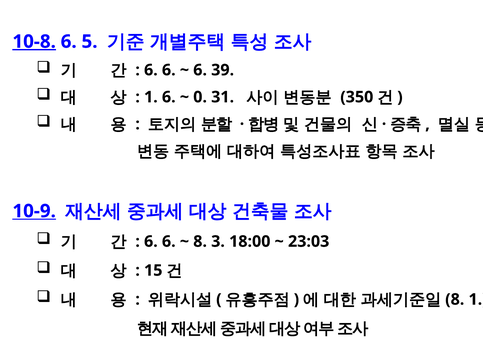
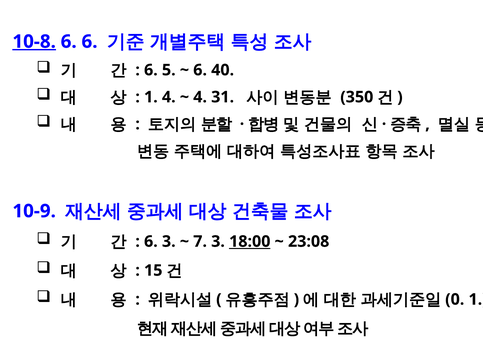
6 5: 5 -> 6
6 at (169, 70): 6 -> 5
39: 39 -> 40
1 6: 6 -> 4
0 at (200, 97): 0 -> 4
10-9 underline: present -> none
6 at (169, 242): 6 -> 3
8 at (200, 242): 8 -> 7
18:00 underline: none -> present
23:03: 23:03 -> 23:08
8 at (455, 300): 8 -> 0
